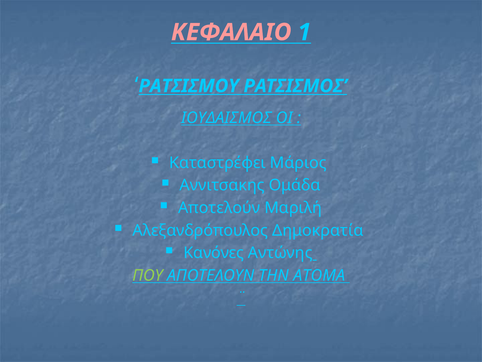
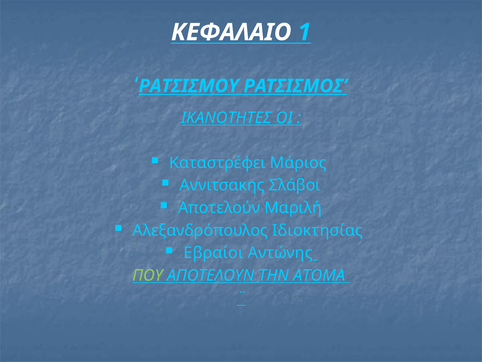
ΚΕΦΑΛΑΙΟ colour: pink -> white
ΙΟΥΔΑΙΣΜΟΣ: ΙΟΥΔΑΙΣΜΟΣ -> ΙΚΑΝΟΤΗΤΕΣ
Ομάδα: Ομάδα -> Σλάβοι
Δημοκρατία: Δημοκρατία -> Ιδιοκτησίας
Κανόνες: Κανόνες -> Εβραίοι
